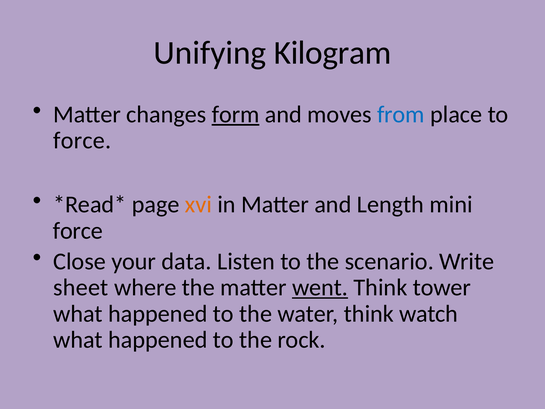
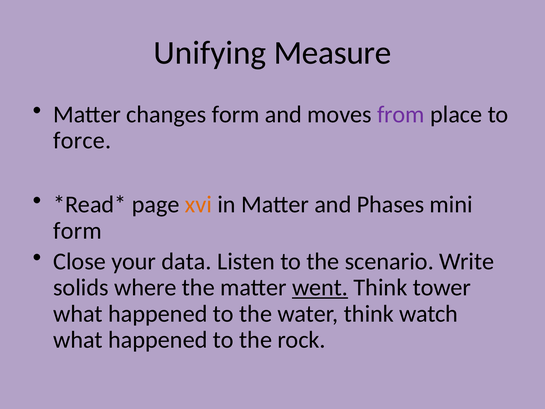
Kilogram: Kilogram -> Measure
form at (236, 114) underline: present -> none
from colour: blue -> purple
Length: Length -> Phases
force at (78, 231): force -> form
sheet: sheet -> solids
